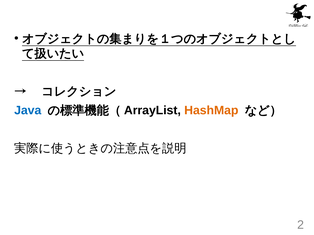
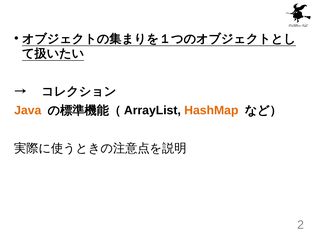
Java colour: blue -> orange
